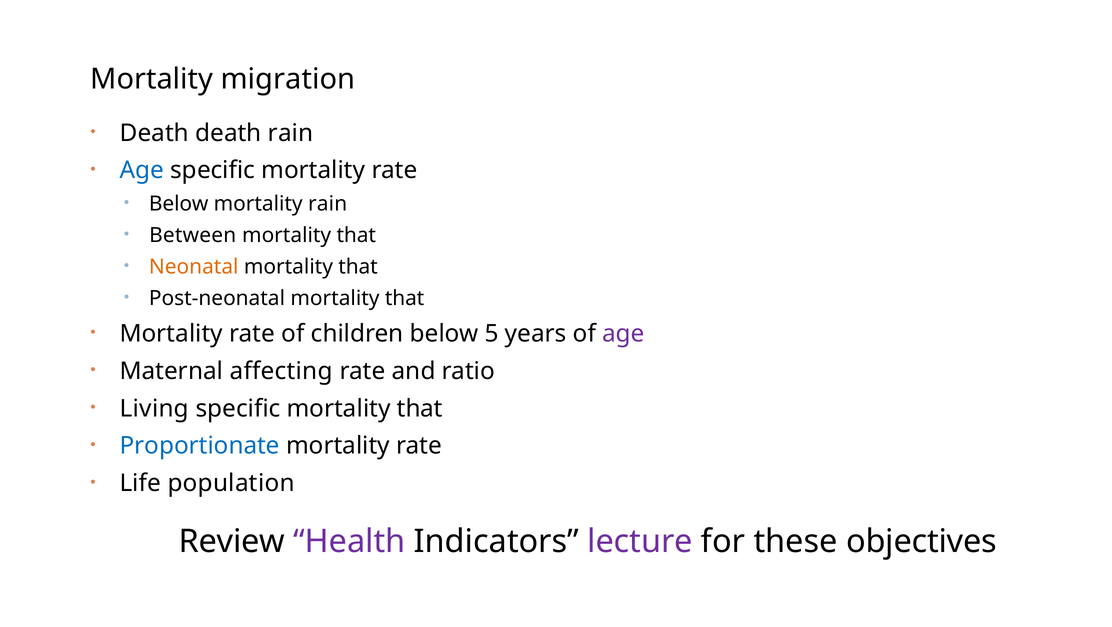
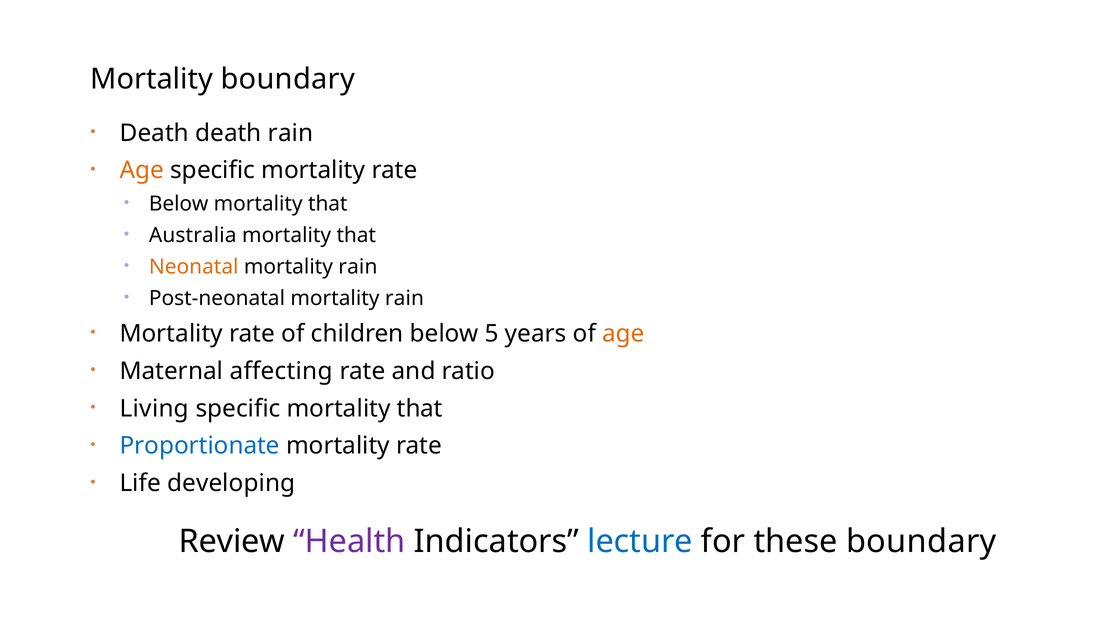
Mortality migration: migration -> boundary
Age at (142, 170) colour: blue -> orange
rain at (328, 204): rain -> that
Between: Between -> Australia
that at (358, 267): that -> rain
Post-neonatal mortality that: that -> rain
age at (624, 334) colour: purple -> orange
population: population -> developing
lecture colour: purple -> blue
these objectives: objectives -> boundary
